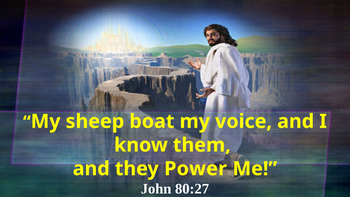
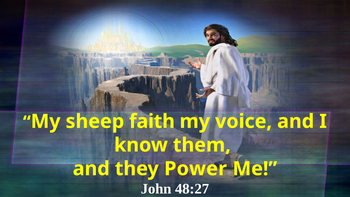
boat: boat -> faith
80:27: 80:27 -> 48:27
